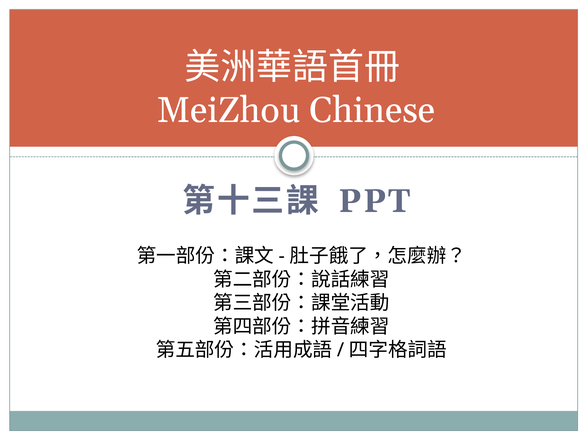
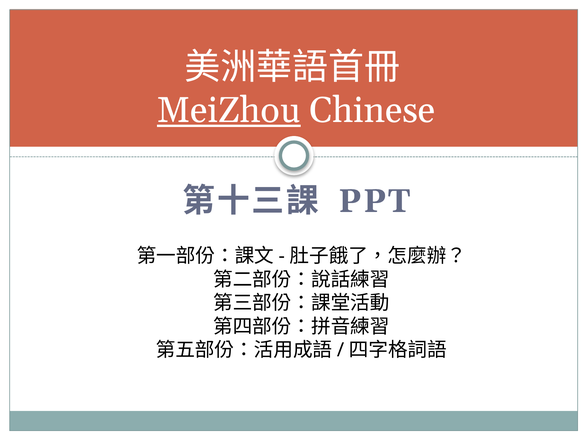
MeiZhou underline: none -> present
